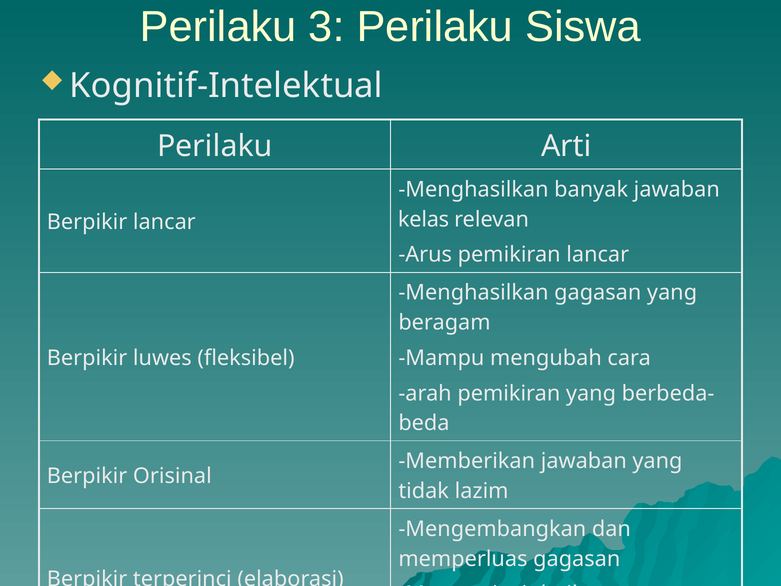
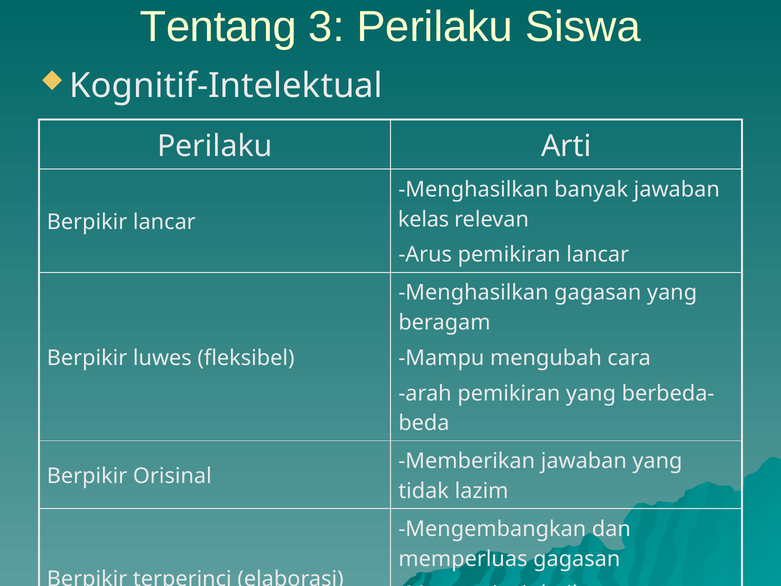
Perilaku at (218, 27): Perilaku -> Tentang
